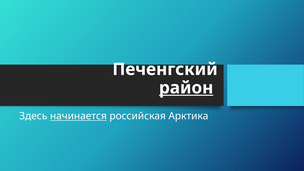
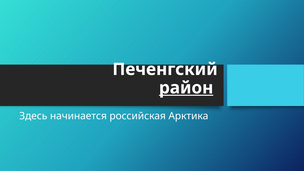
начинается underline: present -> none
